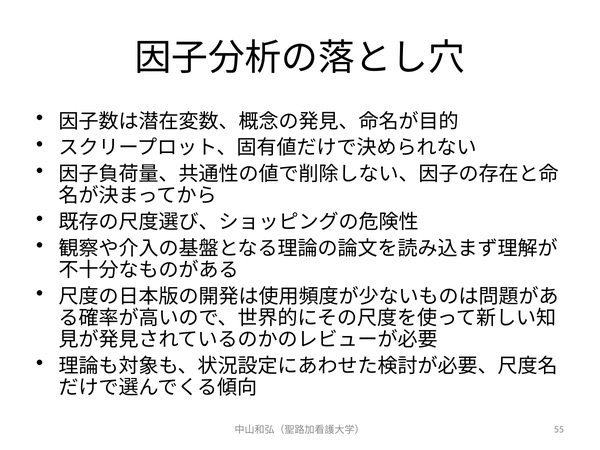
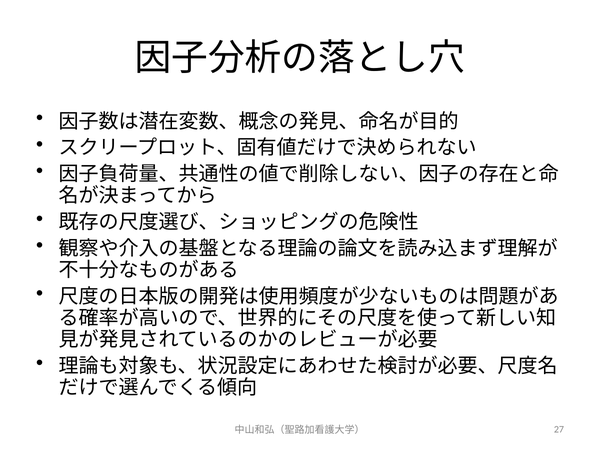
55: 55 -> 27
